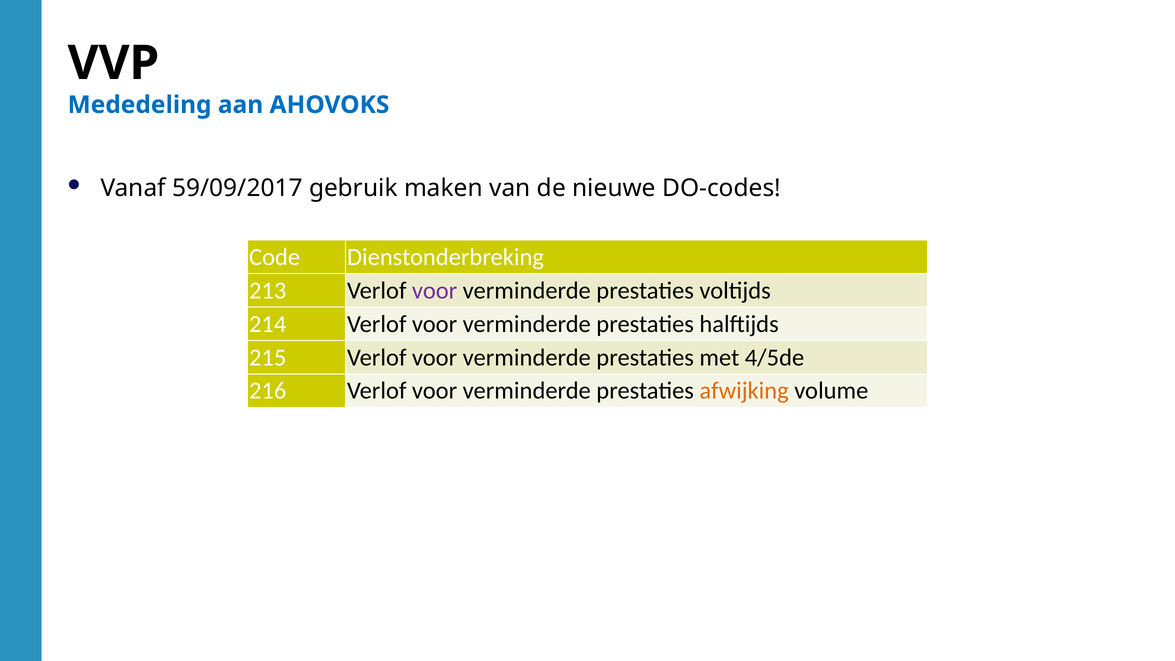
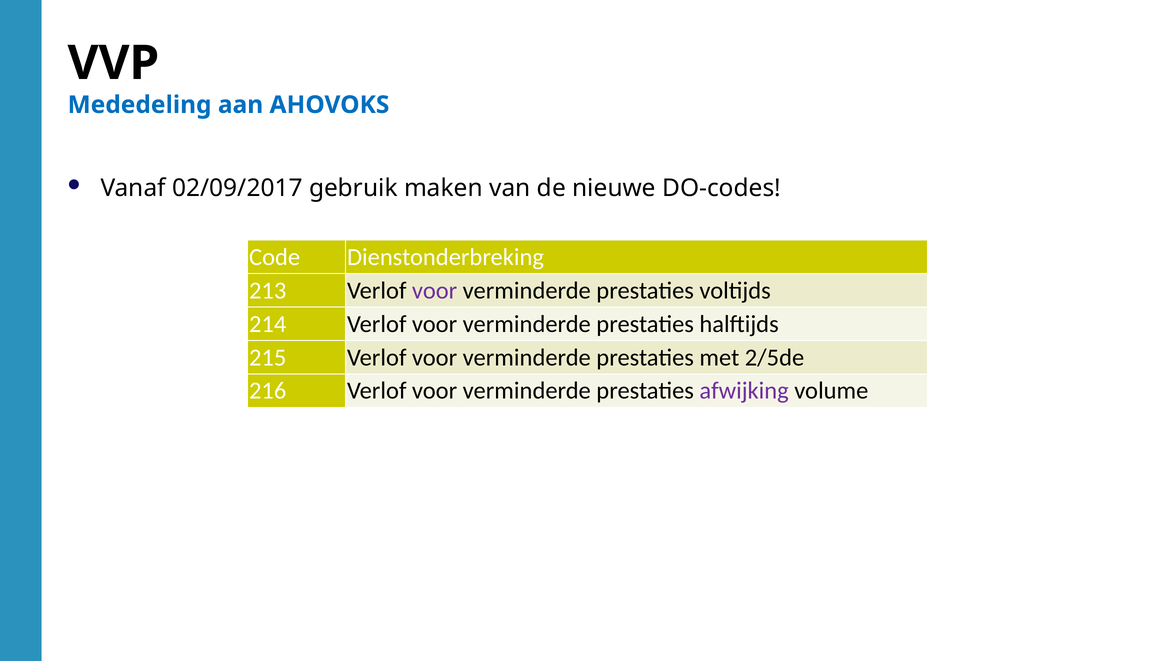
59/09/2017: 59/09/2017 -> 02/09/2017
4/5de: 4/5de -> 2/5de
afwijking colour: orange -> purple
